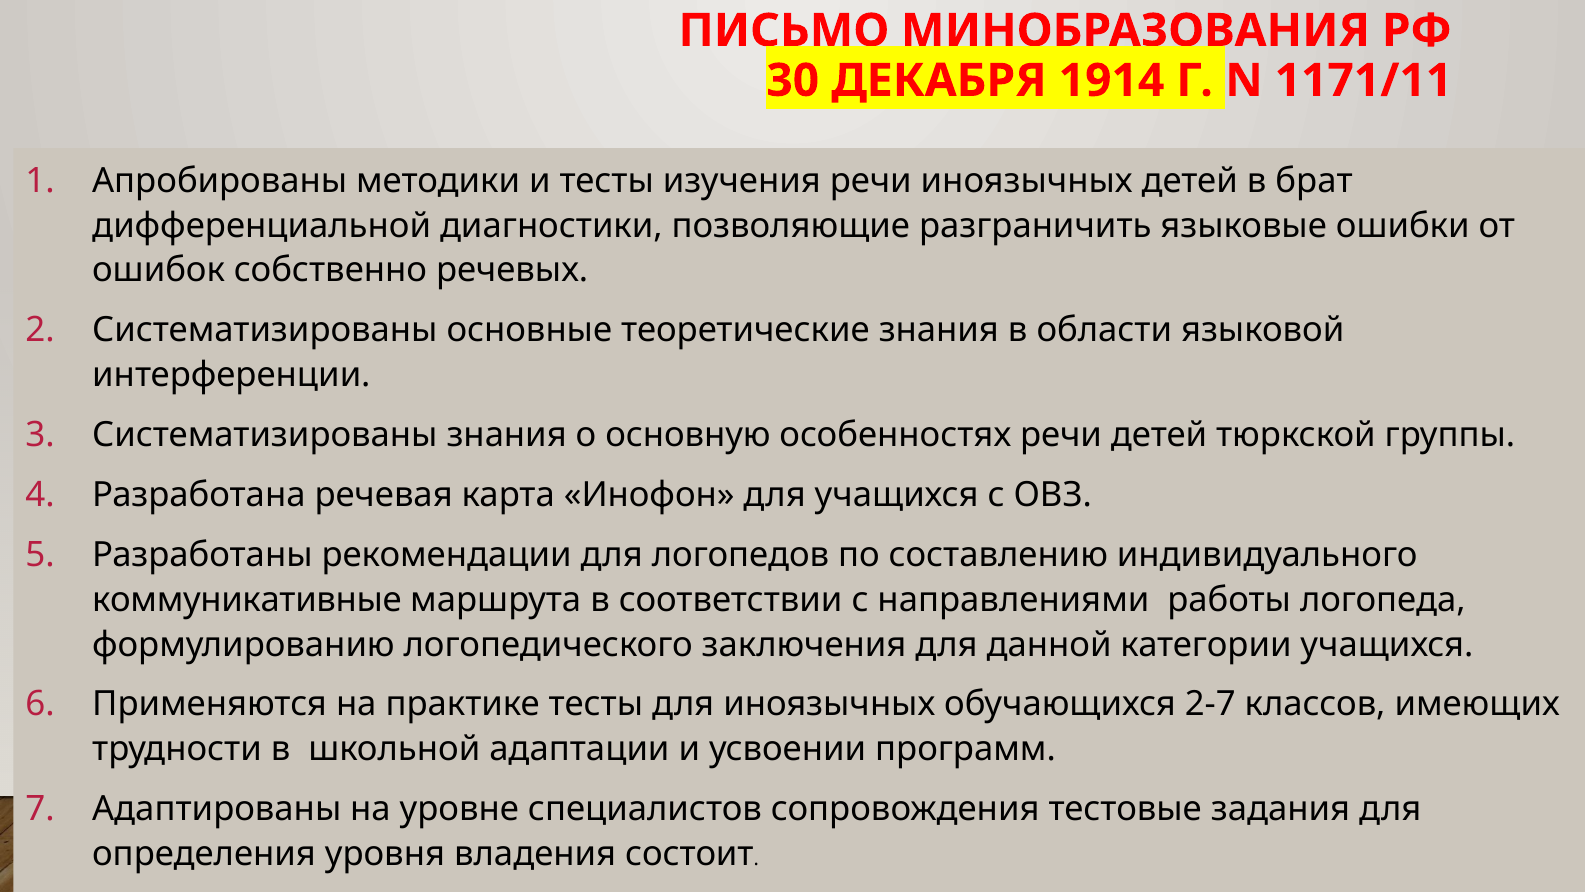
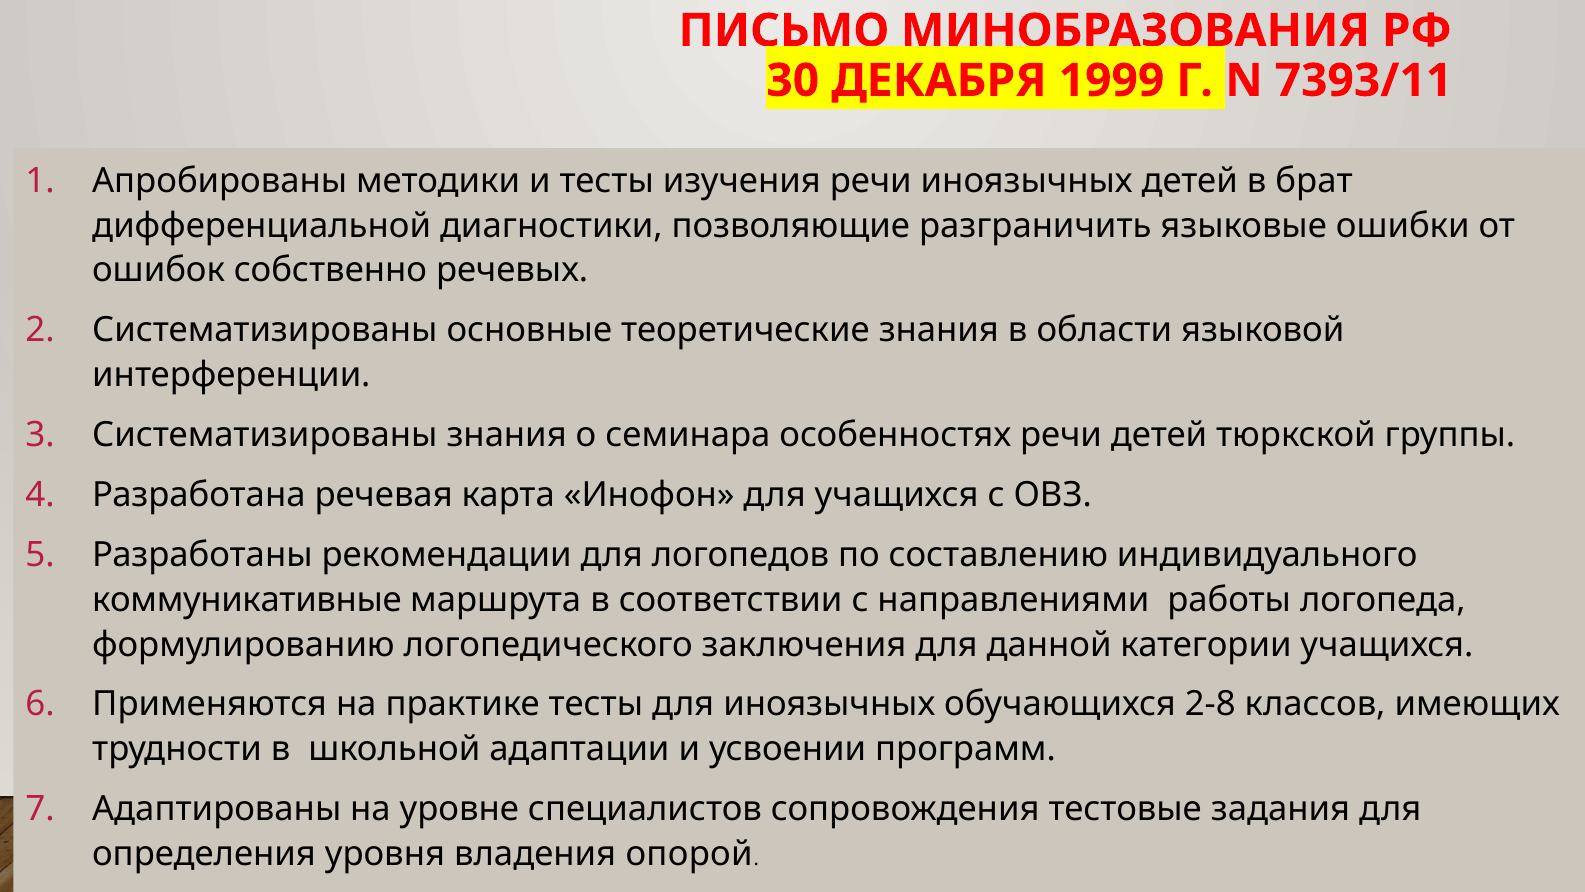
1914: 1914 -> 1999
1171/11: 1171/11 -> 7393/11
основную: основную -> семинара
2-7: 2-7 -> 2-8
состоит: состоит -> опорой
